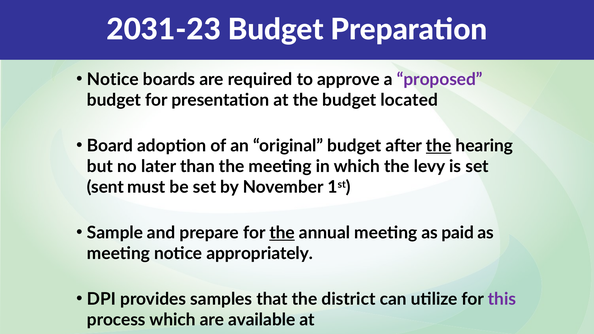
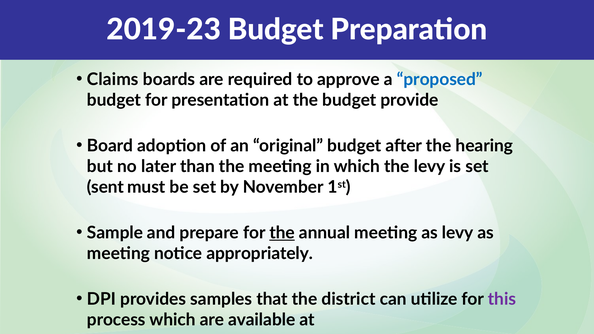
2031-23: 2031-23 -> 2019-23
Notice at (113, 79): Notice -> Claims
proposed colour: purple -> blue
located: located -> provide
the at (439, 146) underline: present -> none
as paid: paid -> levy
